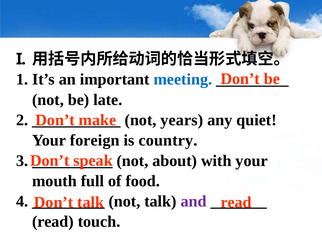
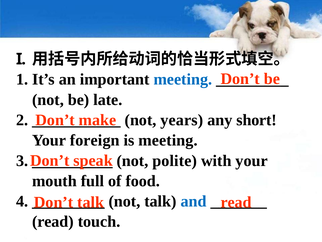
quiet: quiet -> short
is country: country -> meeting
about: about -> polite
and colour: purple -> blue
